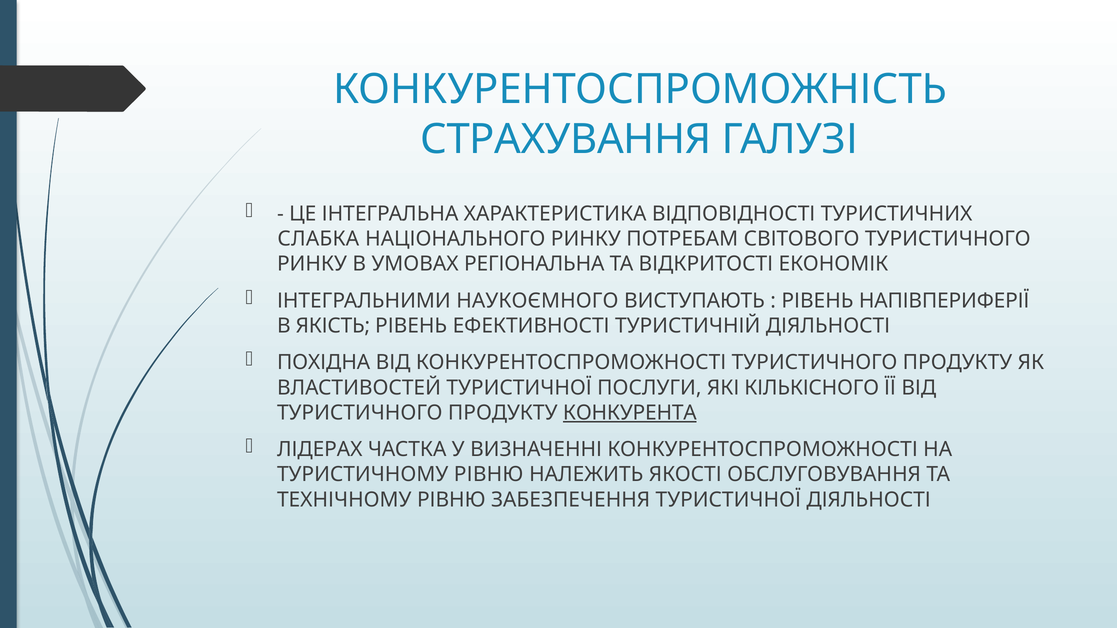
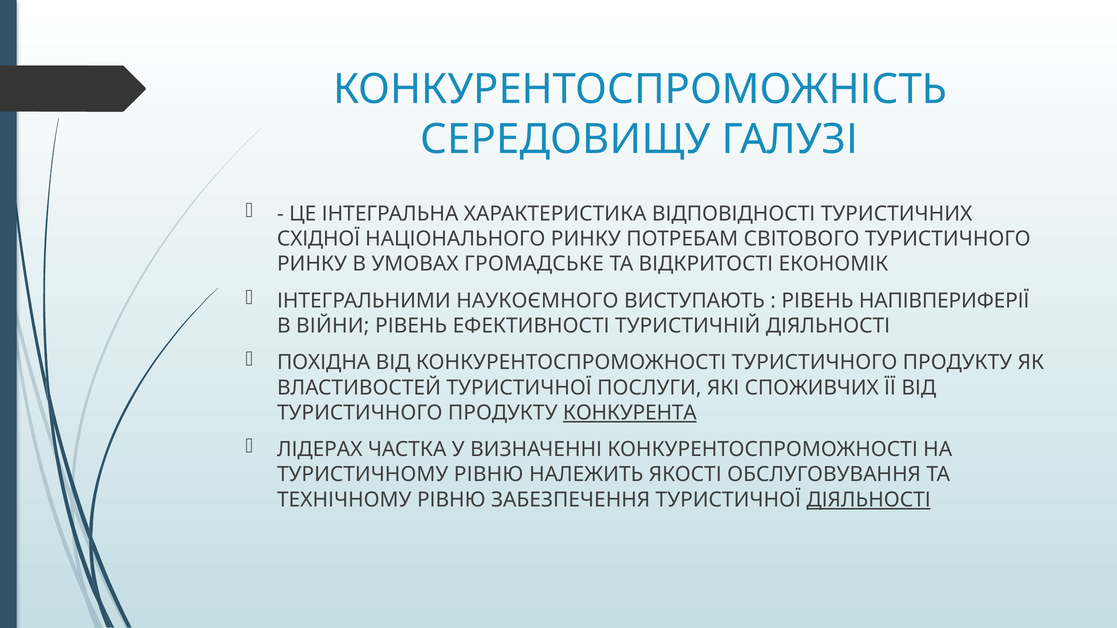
СТРАХУВАННЯ: СТРАХУВАННЯ -> СЕРЕДОВИЩУ
СЛАБКА: СЛАБКА -> СХІДНОЇ
РЕГІОНАЛЬНА: РЕГІОНАЛЬНА -> ГРОМАДСЬКЕ
ЯКІСТЬ: ЯКІСТЬ -> ВІЙНИ
КІЛЬКІСНОГО: КІЛЬКІСНОГО -> СПОЖИВЧИХ
ДІЯЛЬНОСТІ at (869, 500) underline: none -> present
